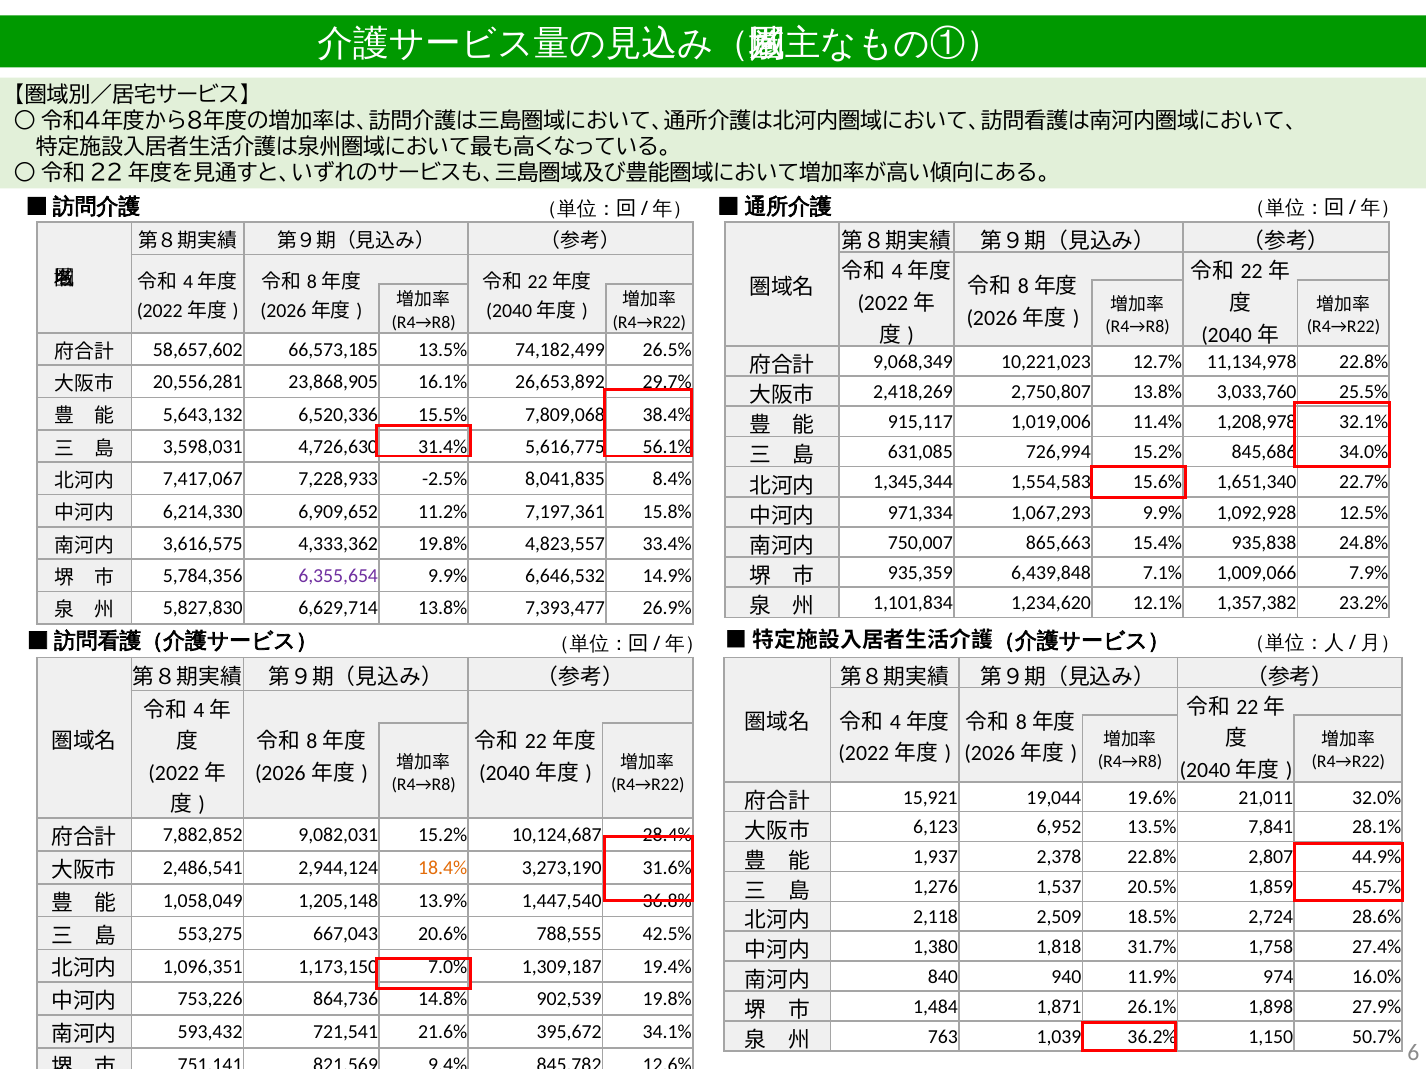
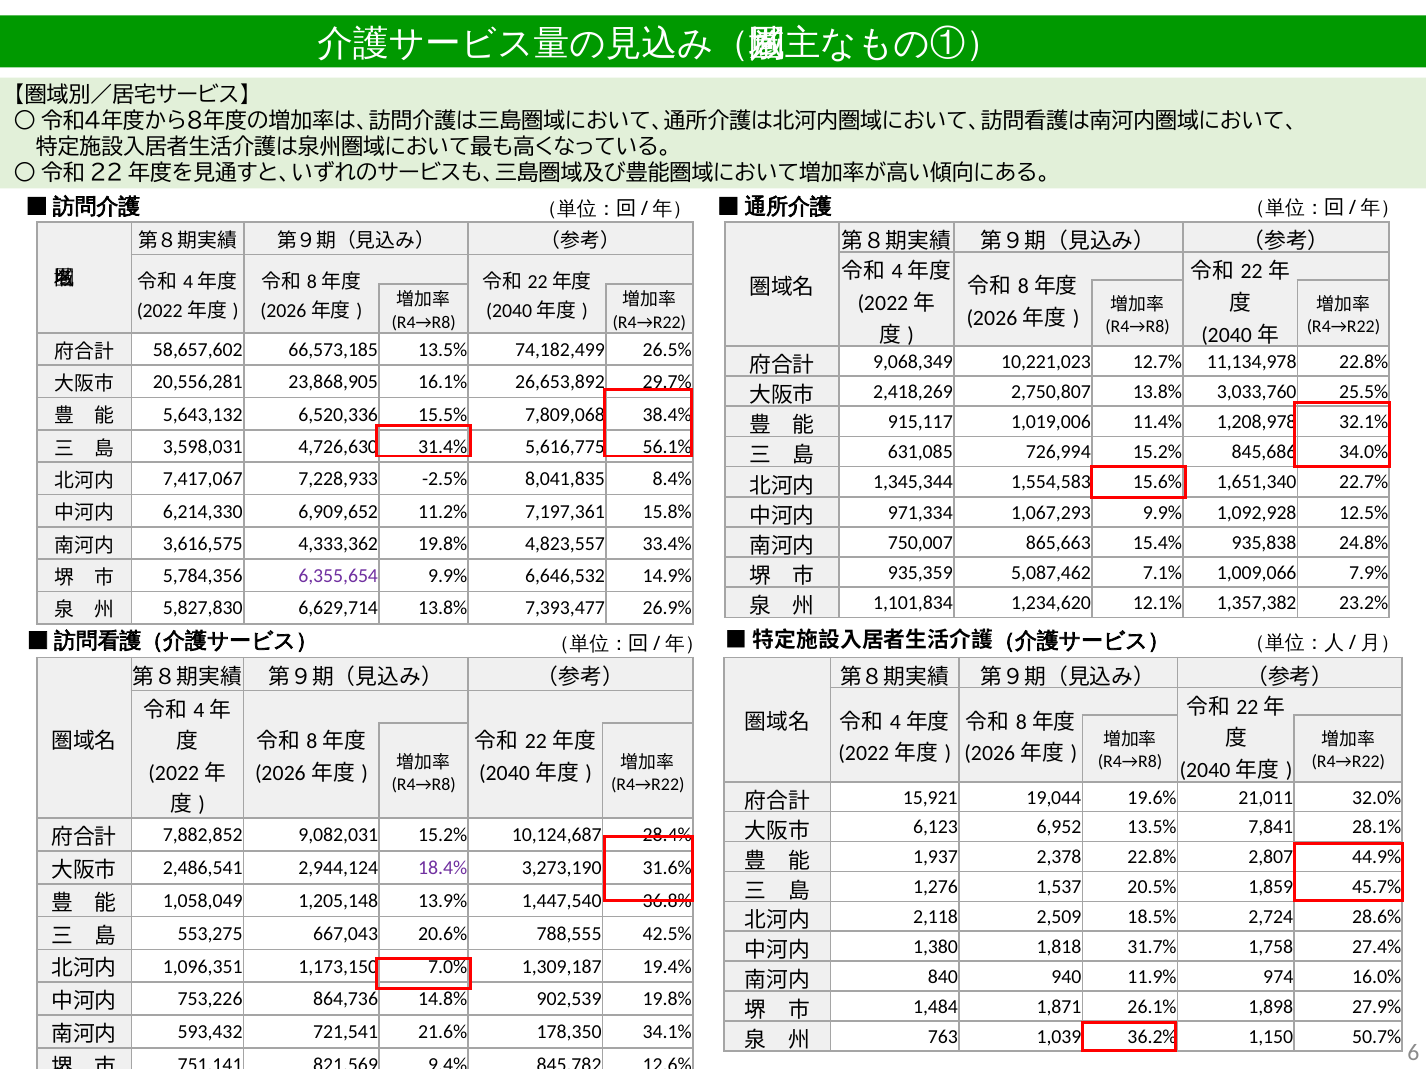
6,439,848: 6,439,848 -> 5,087,462
18.4% colour: orange -> purple
395,672: 395,672 -> 178,350
